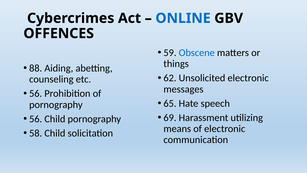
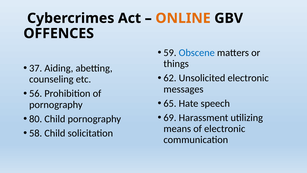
ONLINE colour: blue -> orange
88: 88 -> 37
56 at (36, 119): 56 -> 80
